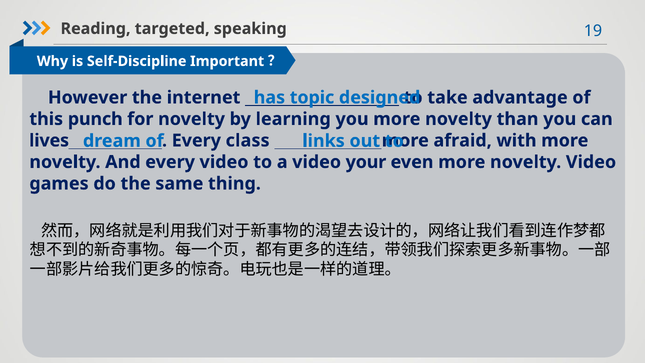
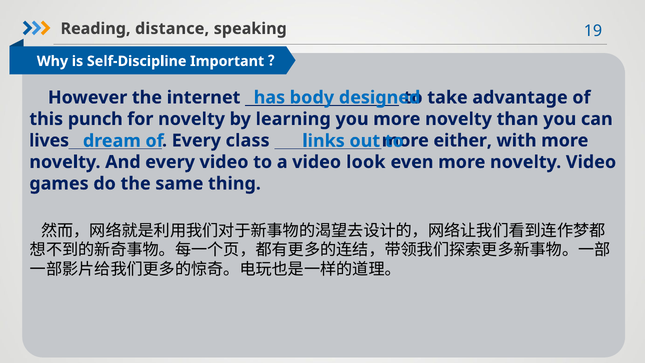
targeted: targeted -> distance
topic: topic -> body
afraid: afraid -> either
your: your -> look
